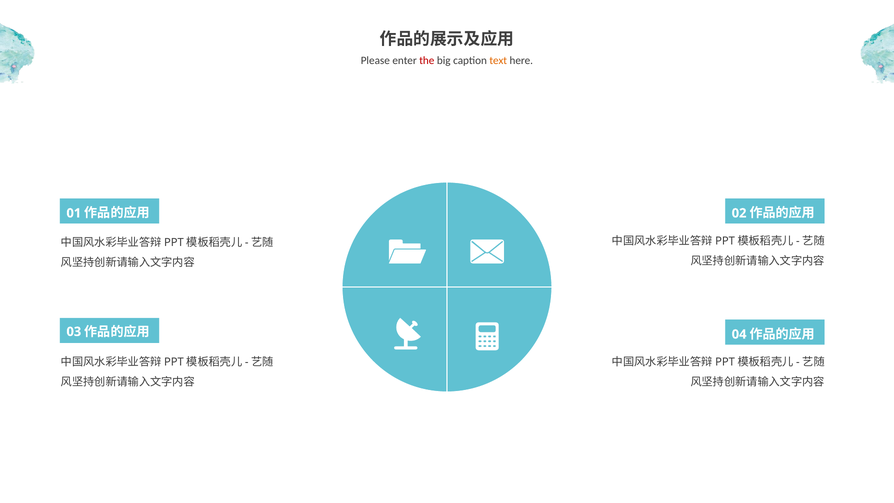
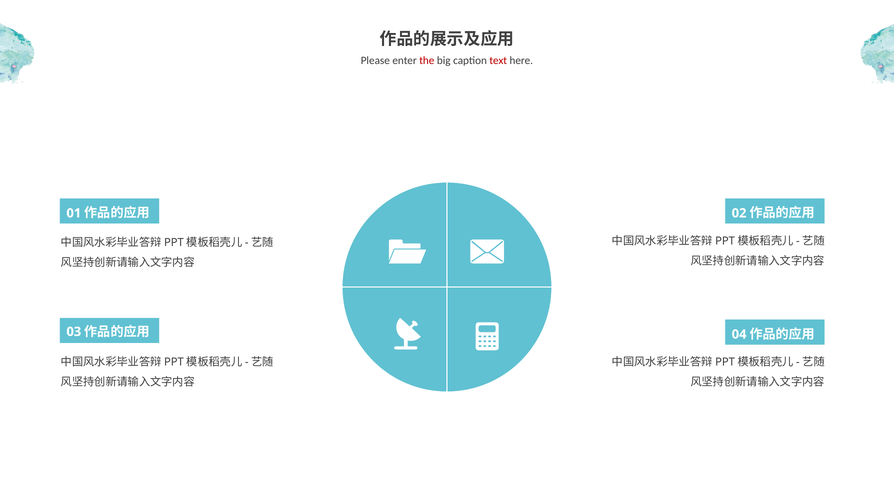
text colour: orange -> red
